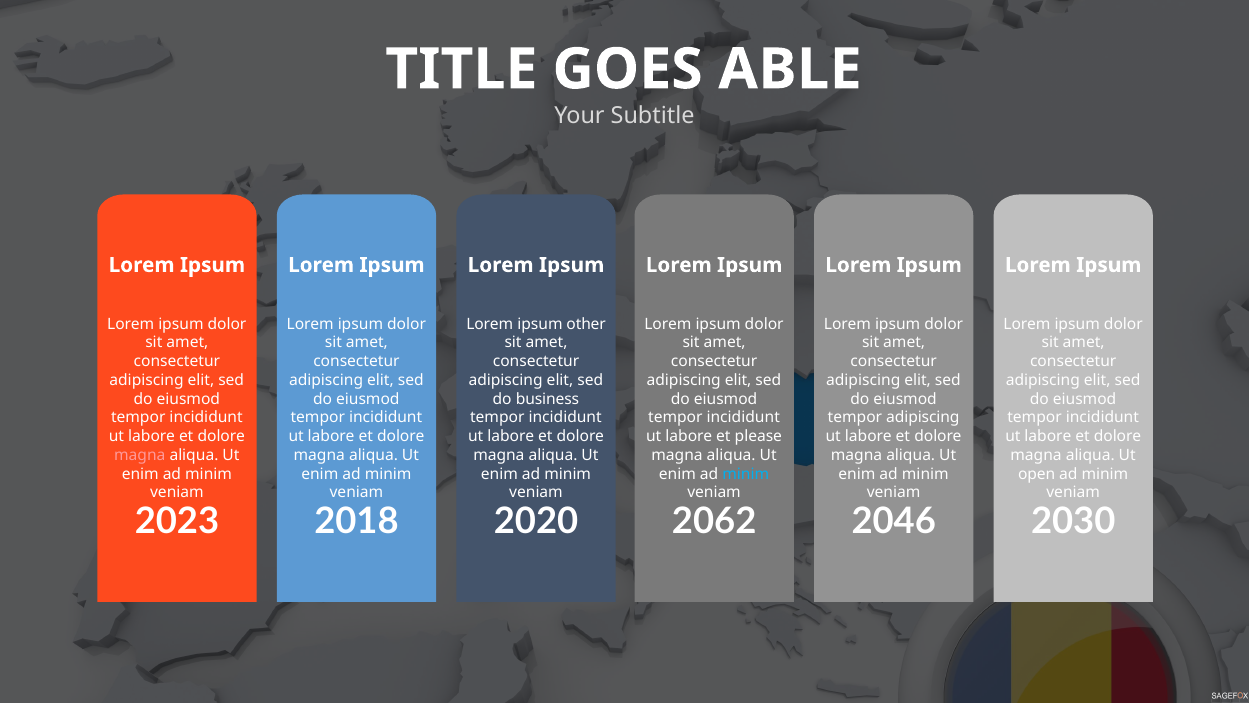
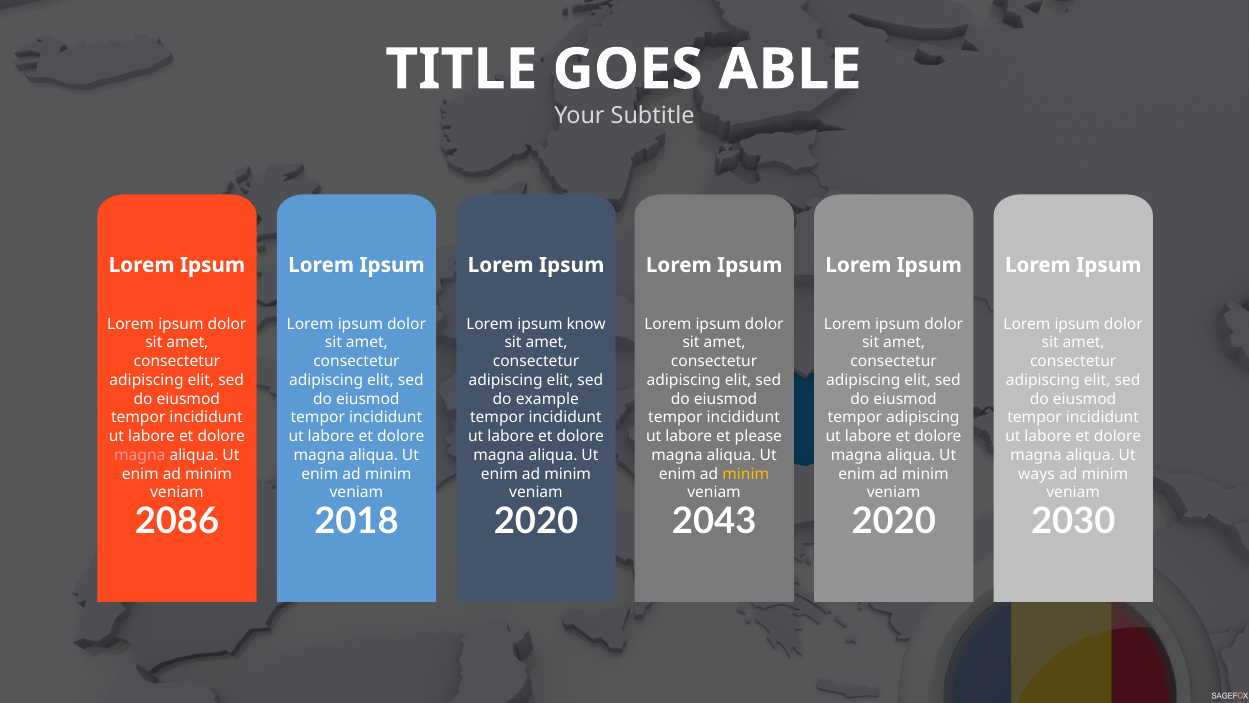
other: other -> know
business: business -> example
minim at (746, 474) colour: light blue -> yellow
open: open -> ways
2023: 2023 -> 2086
2062: 2062 -> 2043
2046 at (894, 521): 2046 -> 2020
